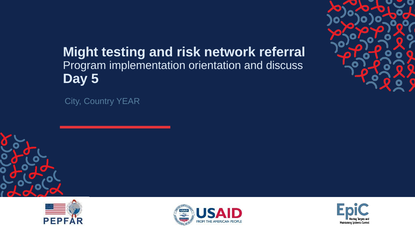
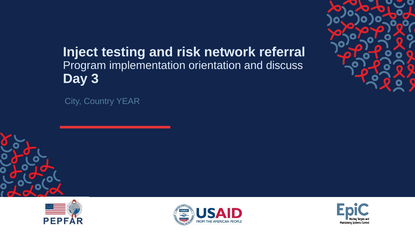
Might: Might -> Inject
5: 5 -> 3
